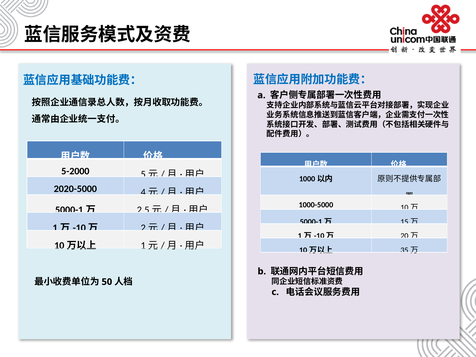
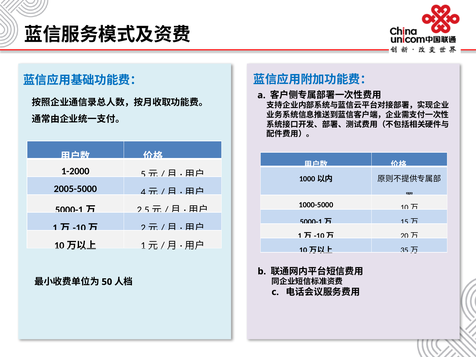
5-2000: 5-2000 -> 1-2000
2020-5000: 2020-5000 -> 2005-5000
